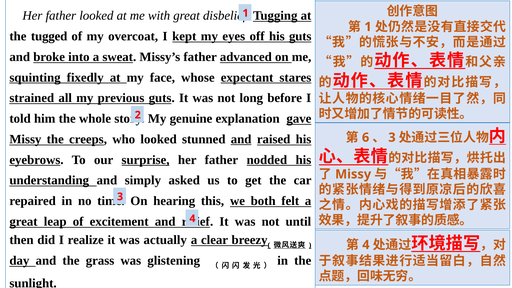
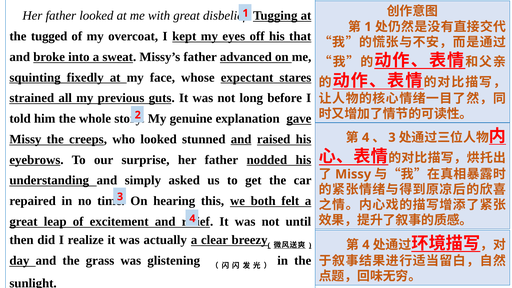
his guts: guts -> that
6 at (366, 138): 6 -> 4
surprise underline: present -> none
